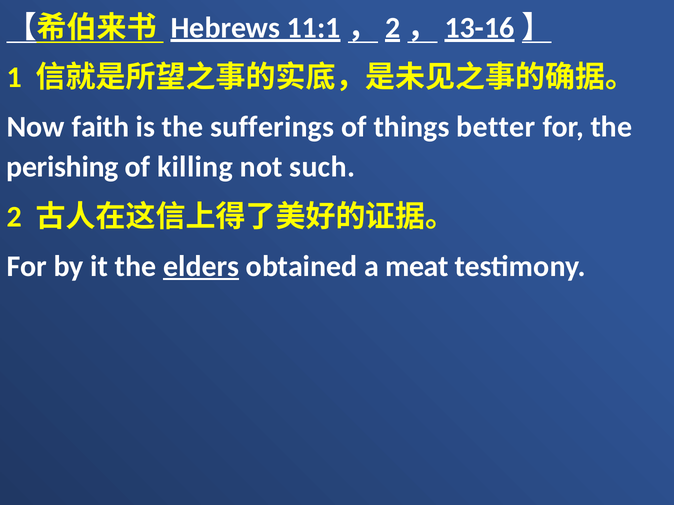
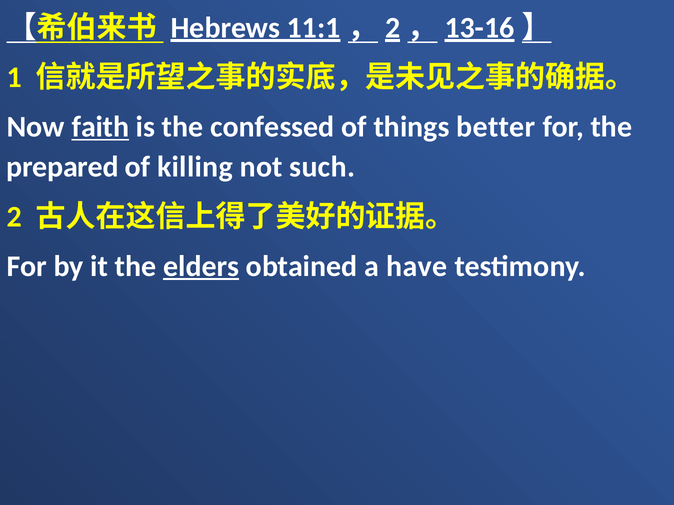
faith underline: none -> present
sufferings: sufferings -> confessed
perishing: perishing -> prepared
meat: meat -> have
